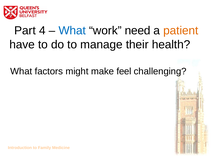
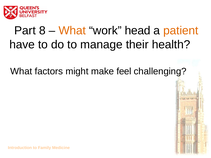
4: 4 -> 8
What at (72, 31) colour: blue -> orange
need: need -> head
